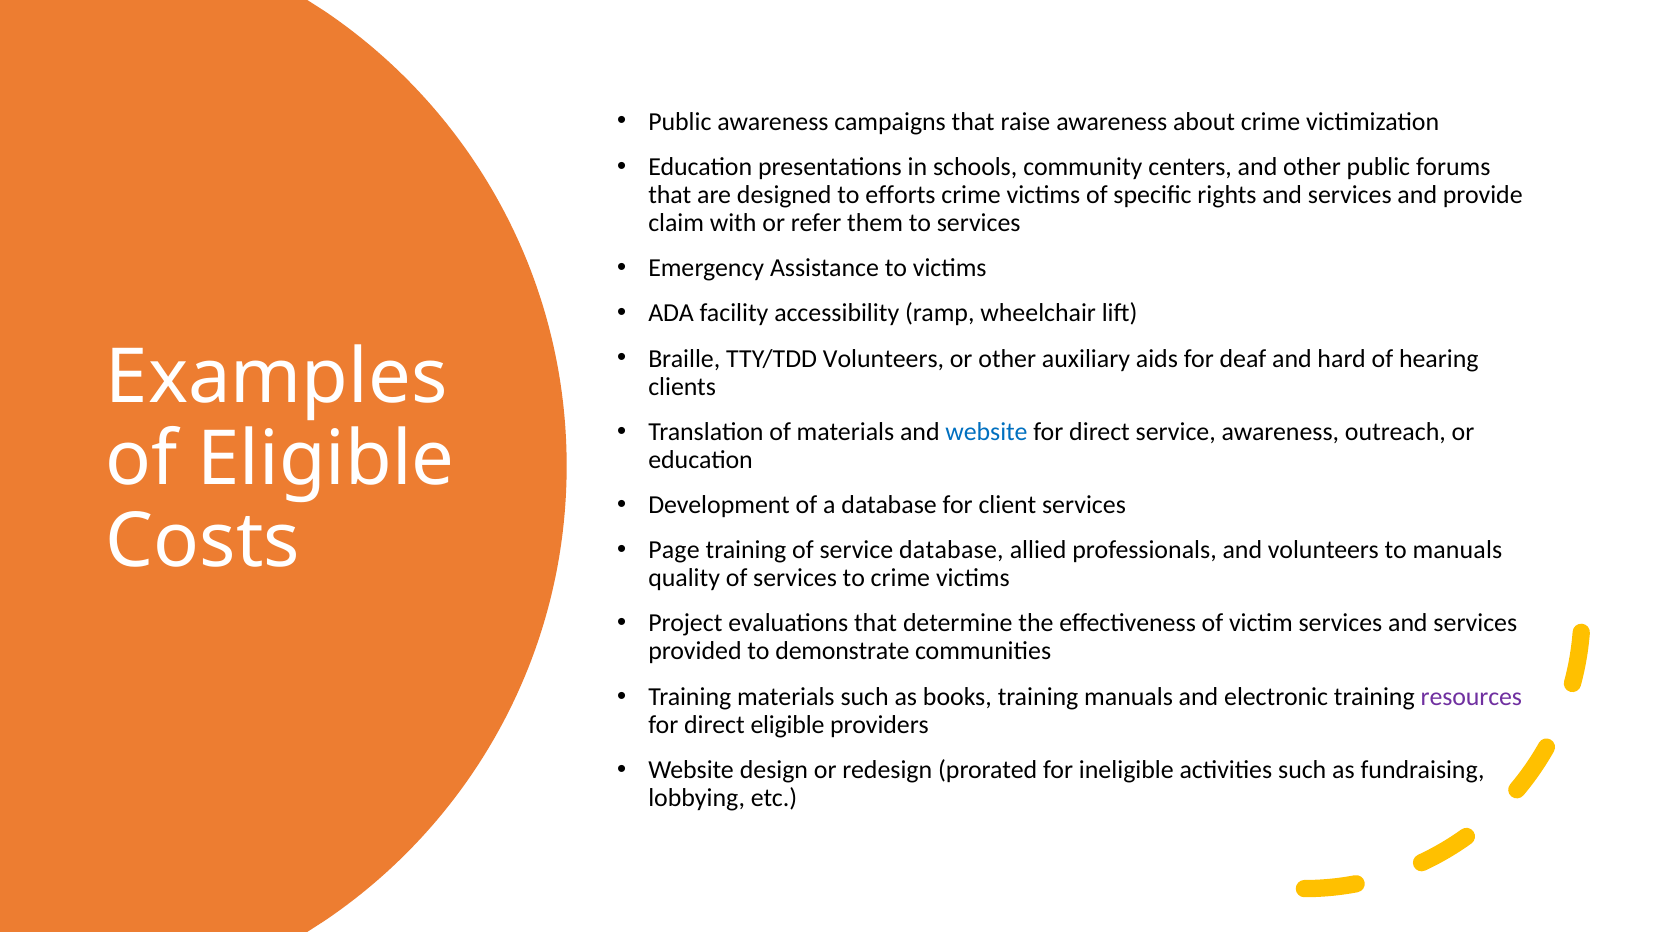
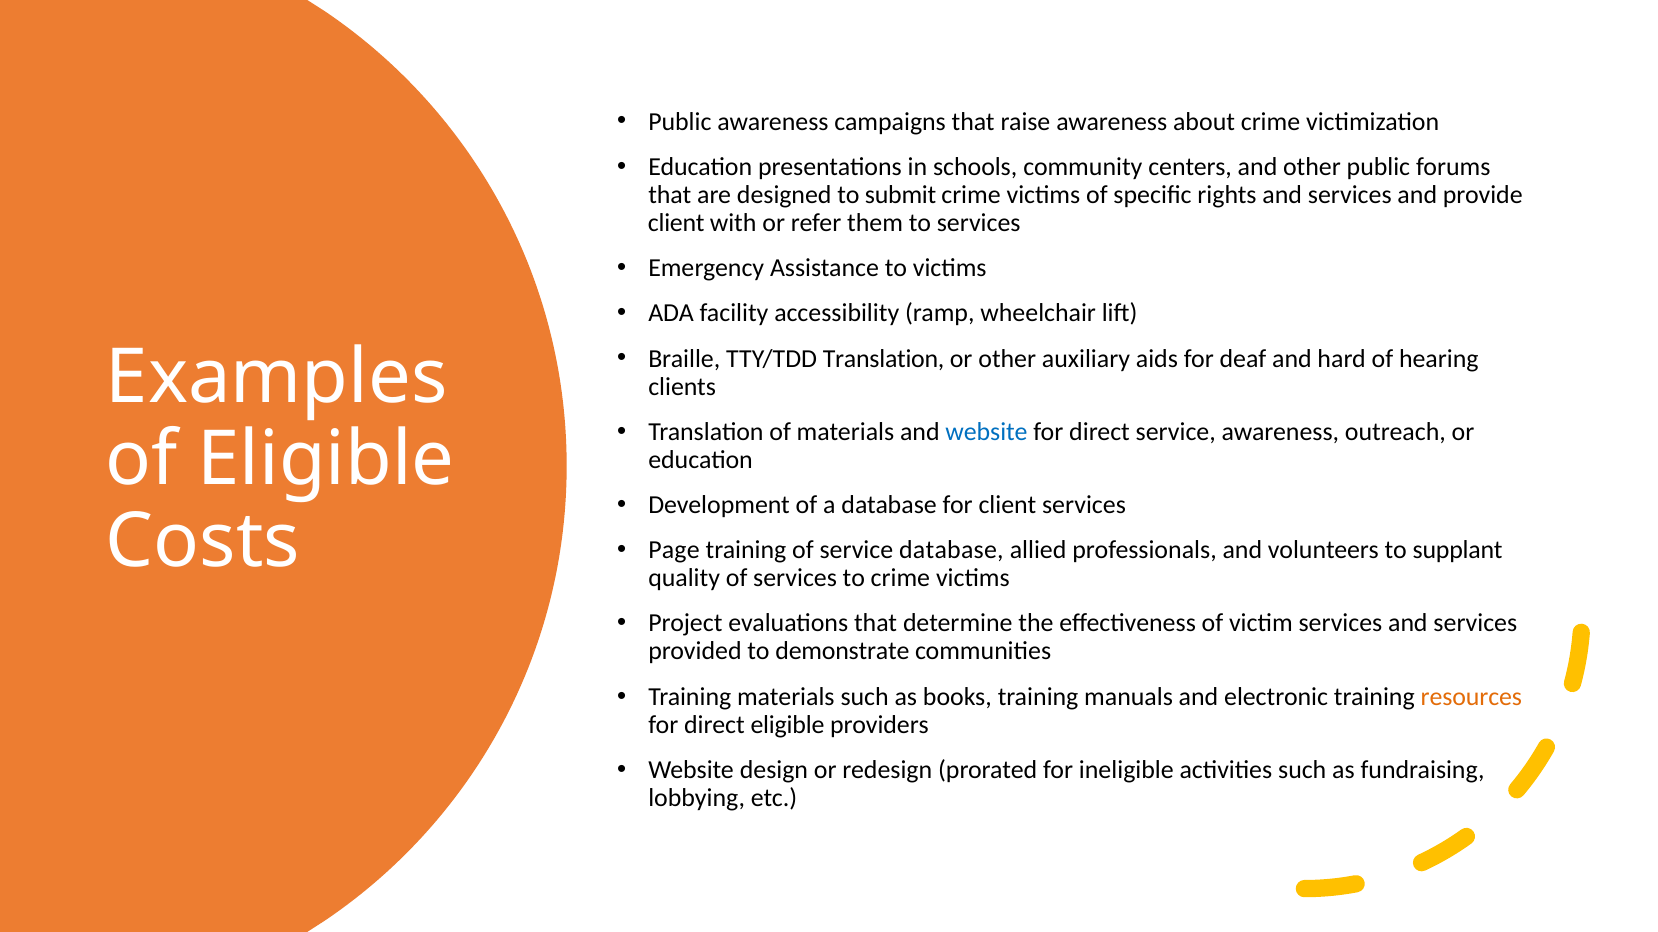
efforts: efforts -> submit
claim at (676, 223): claim -> client
TTY/TDD Volunteers: Volunteers -> Translation
to manuals: manuals -> supplant
resources colour: purple -> orange
